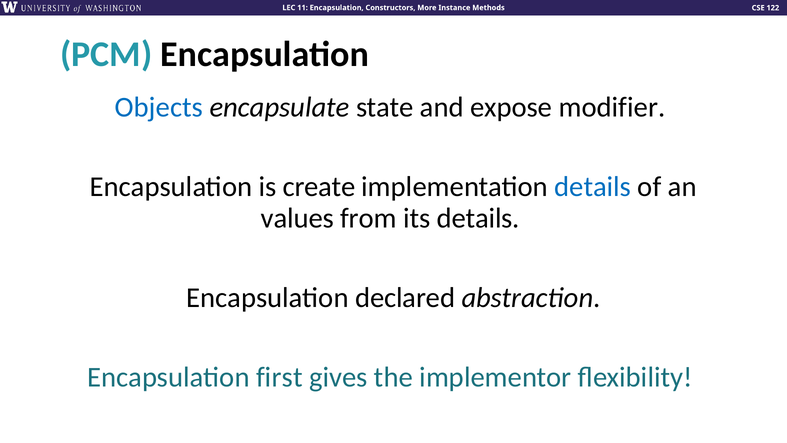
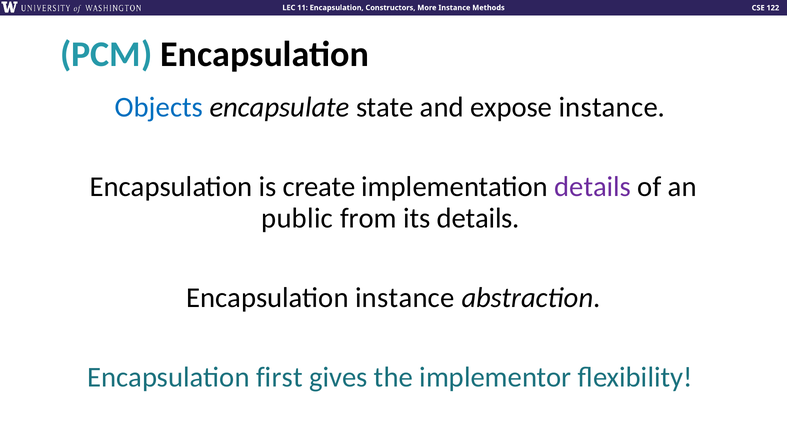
expose modifier: modifier -> instance
details at (593, 187) colour: blue -> purple
values: values -> public
Encapsulation declared: declared -> instance
